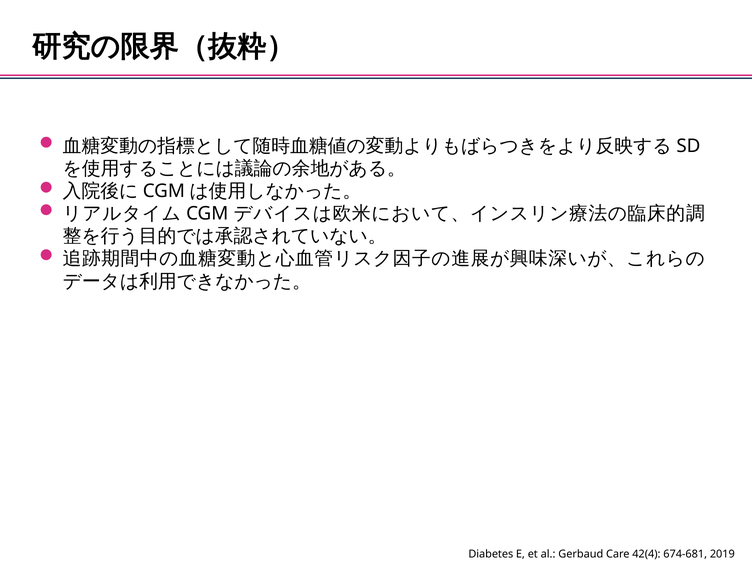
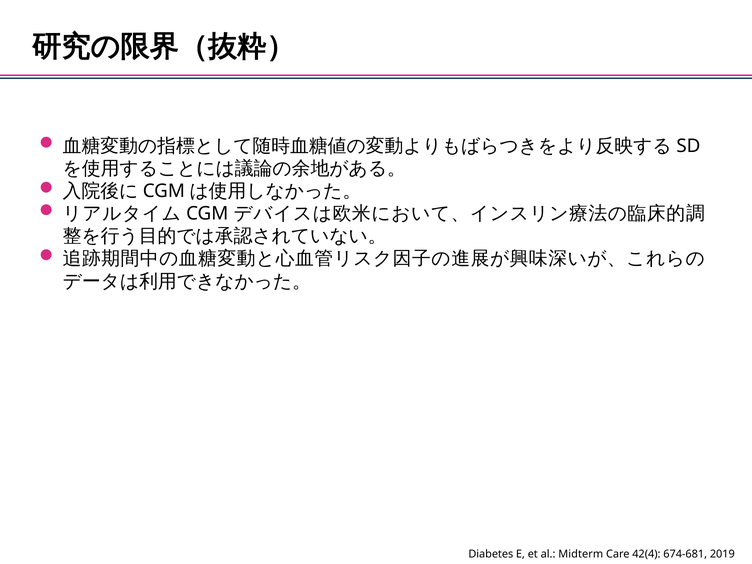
Gerbaud: Gerbaud -> Midterm
